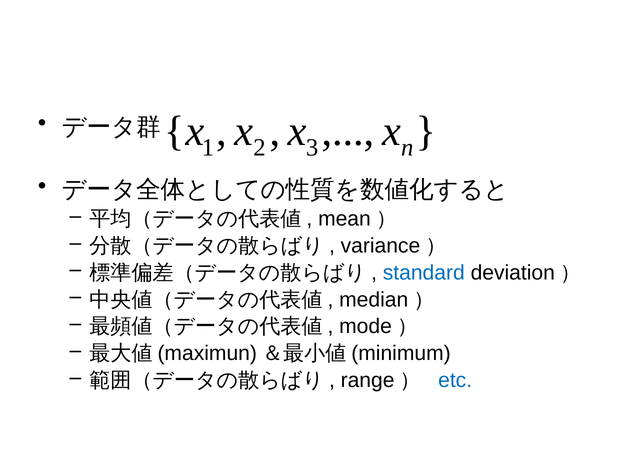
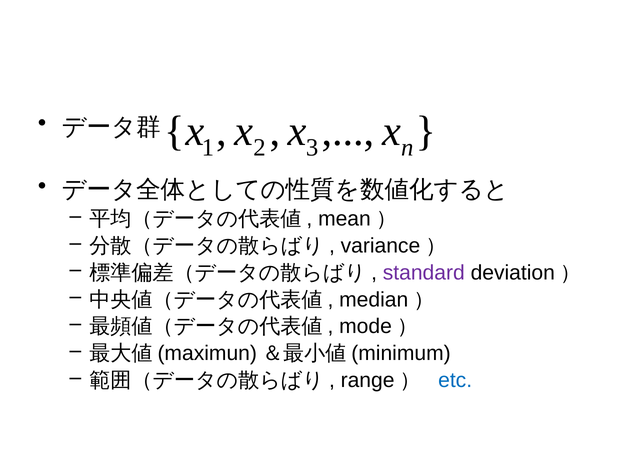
standard colour: blue -> purple
